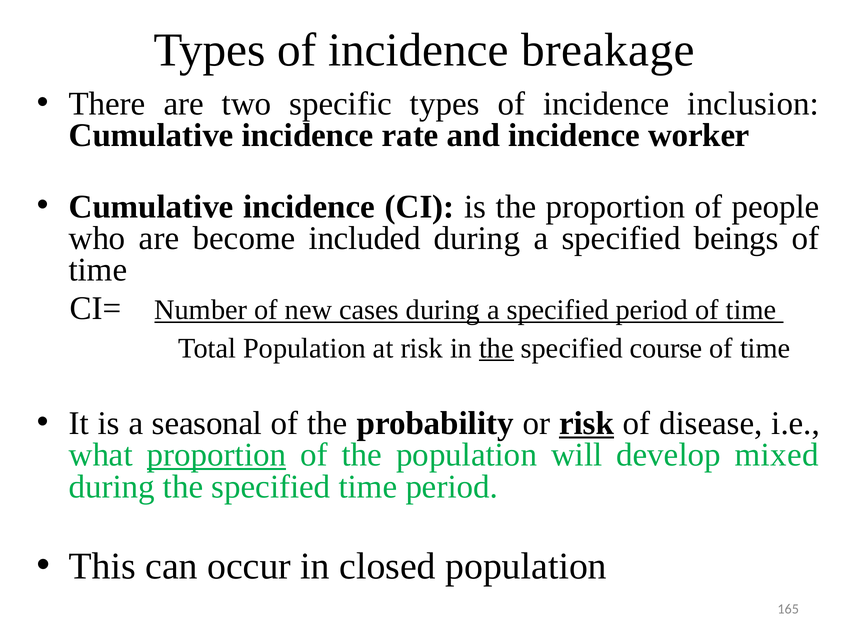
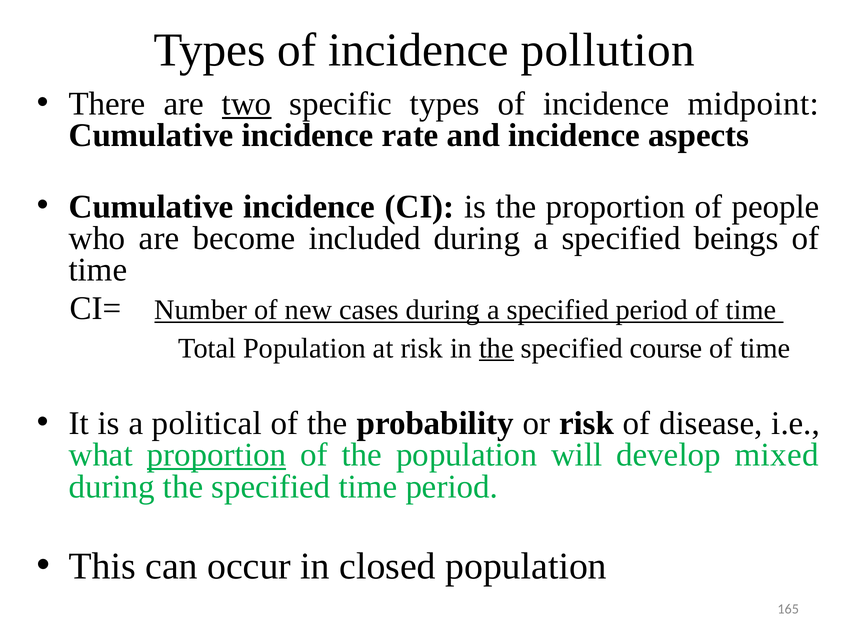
breakage: breakage -> pollution
two underline: none -> present
inclusion: inclusion -> midpoint
worker: worker -> aspects
seasonal: seasonal -> political
risk at (587, 423) underline: present -> none
